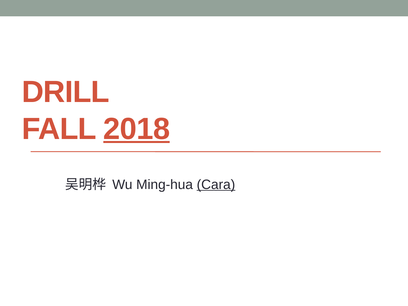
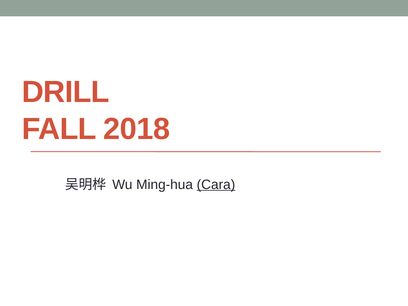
2018 underline: present -> none
